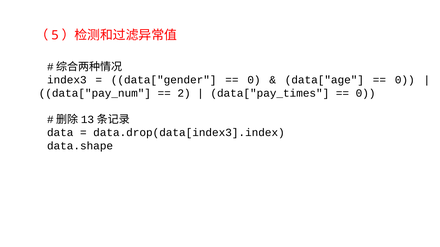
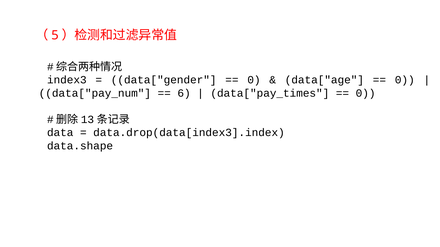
2: 2 -> 6
